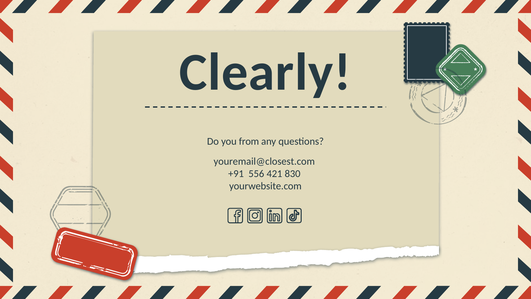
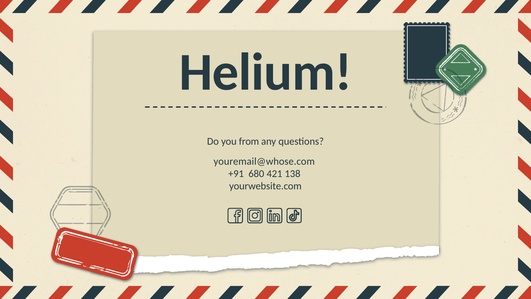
Clearly: Clearly -> Helium
youremail@closest.com: youremail@closest.com -> youremail@whose.com
556: 556 -> 680
830: 830 -> 138
